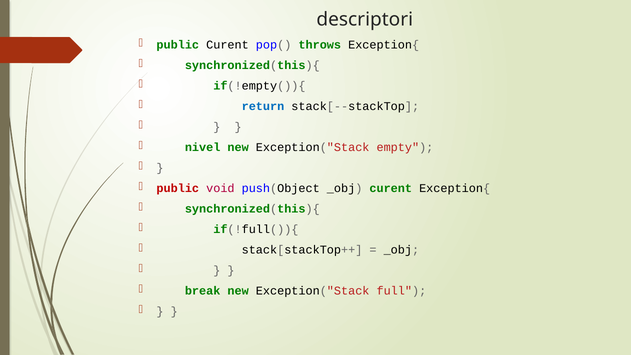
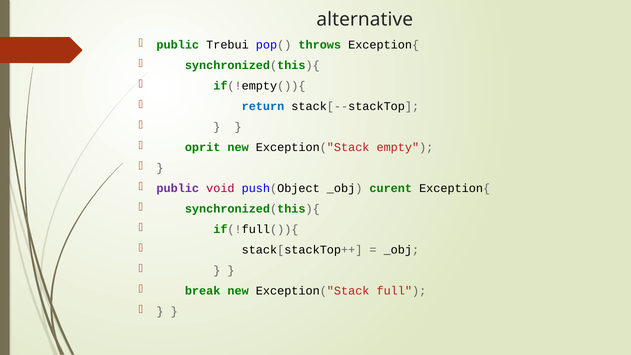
descriptori: descriptori -> alternative
public Curent: Curent -> Trebui
nivel: nivel -> oprit
public at (178, 188) colour: red -> purple
